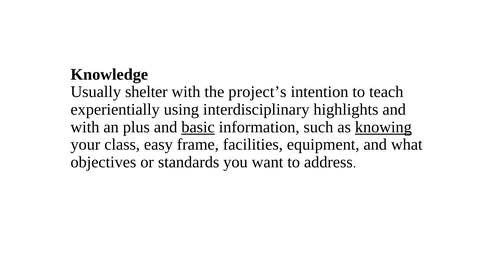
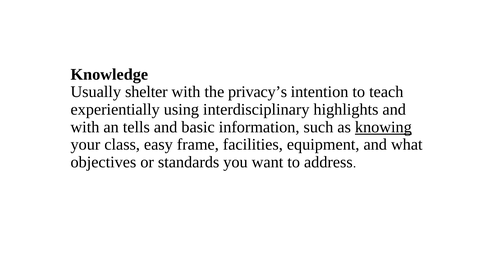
project’s: project’s -> privacy’s
plus: plus -> tells
basic underline: present -> none
